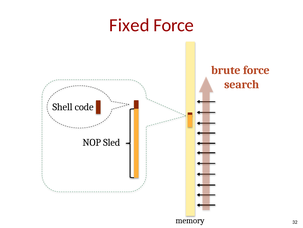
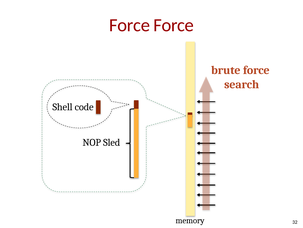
Fixed at (129, 25): Fixed -> Force
